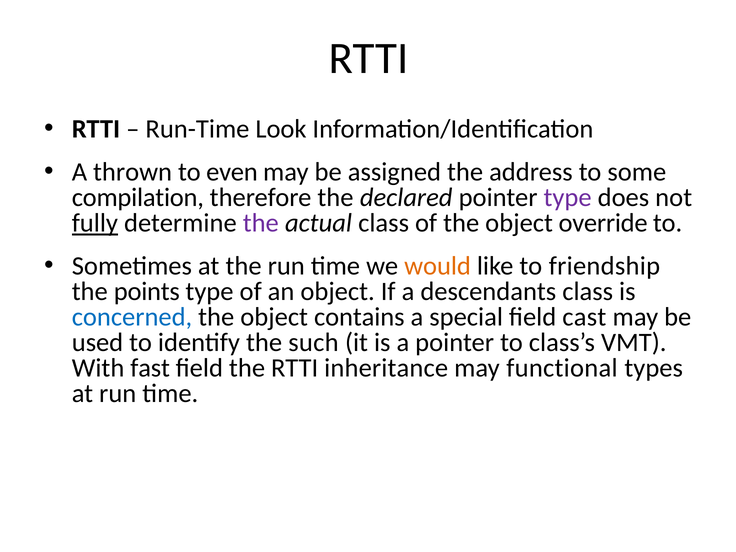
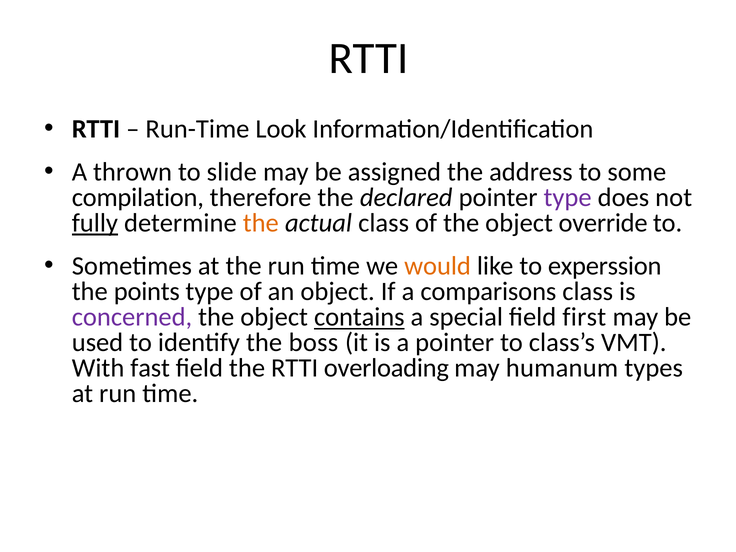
even: even -> slide
the at (261, 223) colour: purple -> orange
friendship: friendship -> experssion
descendants: descendants -> comparisons
concerned colour: blue -> purple
contains underline: none -> present
cast: cast -> first
such: such -> boss
inheritance: inheritance -> overloading
functional: functional -> humanum
